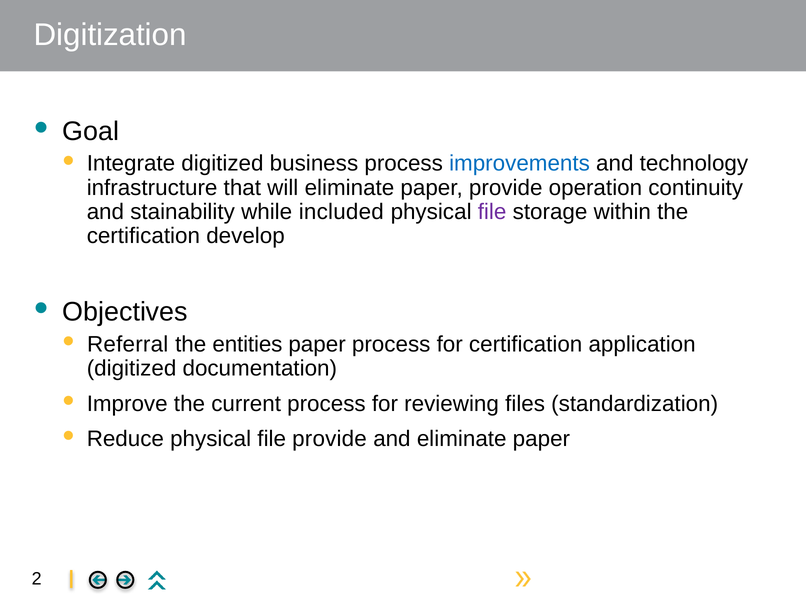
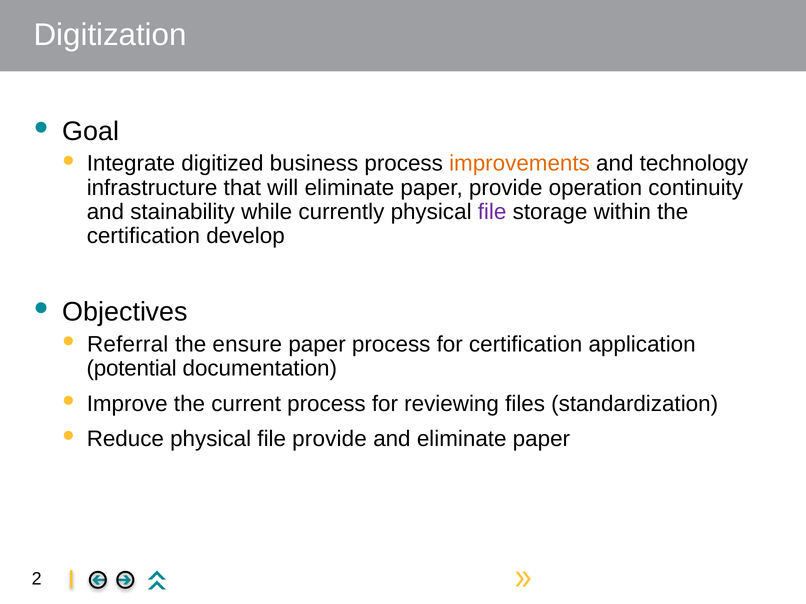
improvements colour: blue -> orange
included: included -> currently
entities: entities -> ensure
digitized at (132, 369): digitized -> potential
